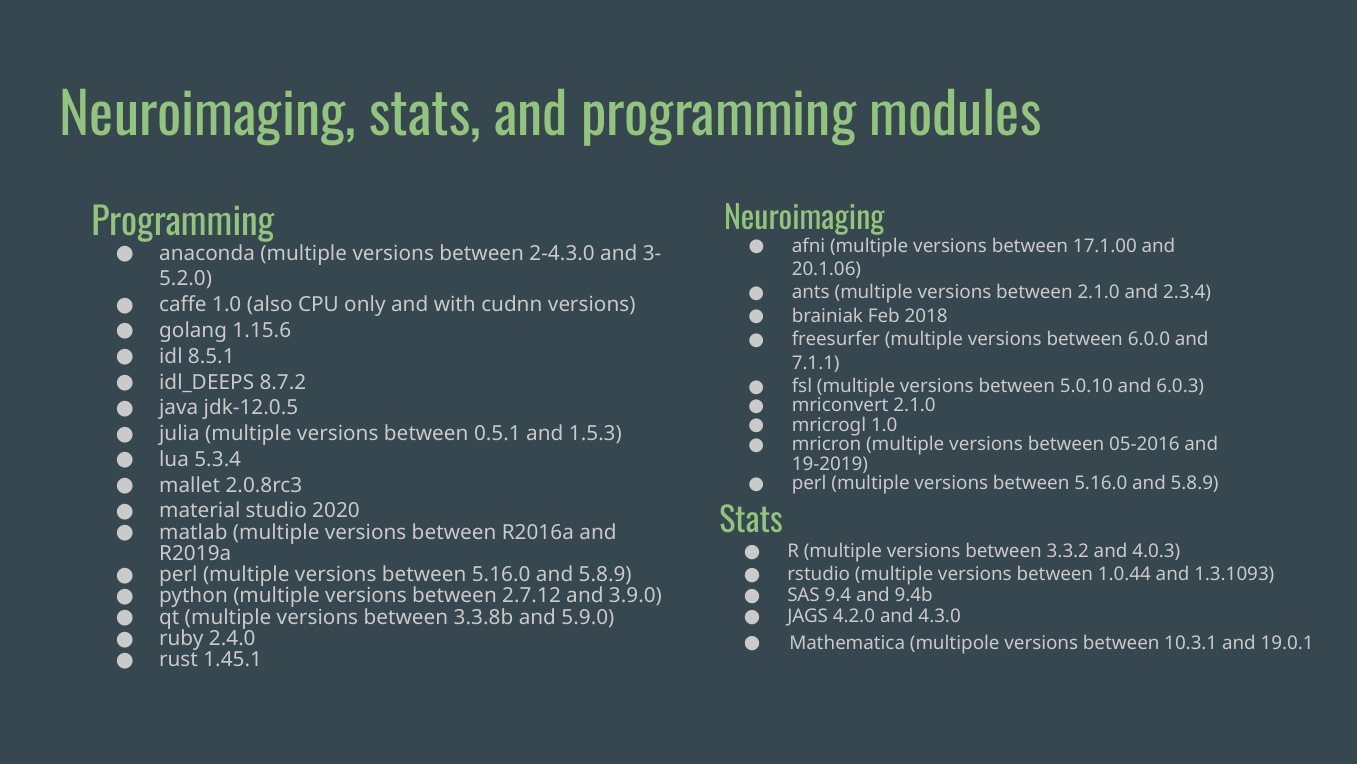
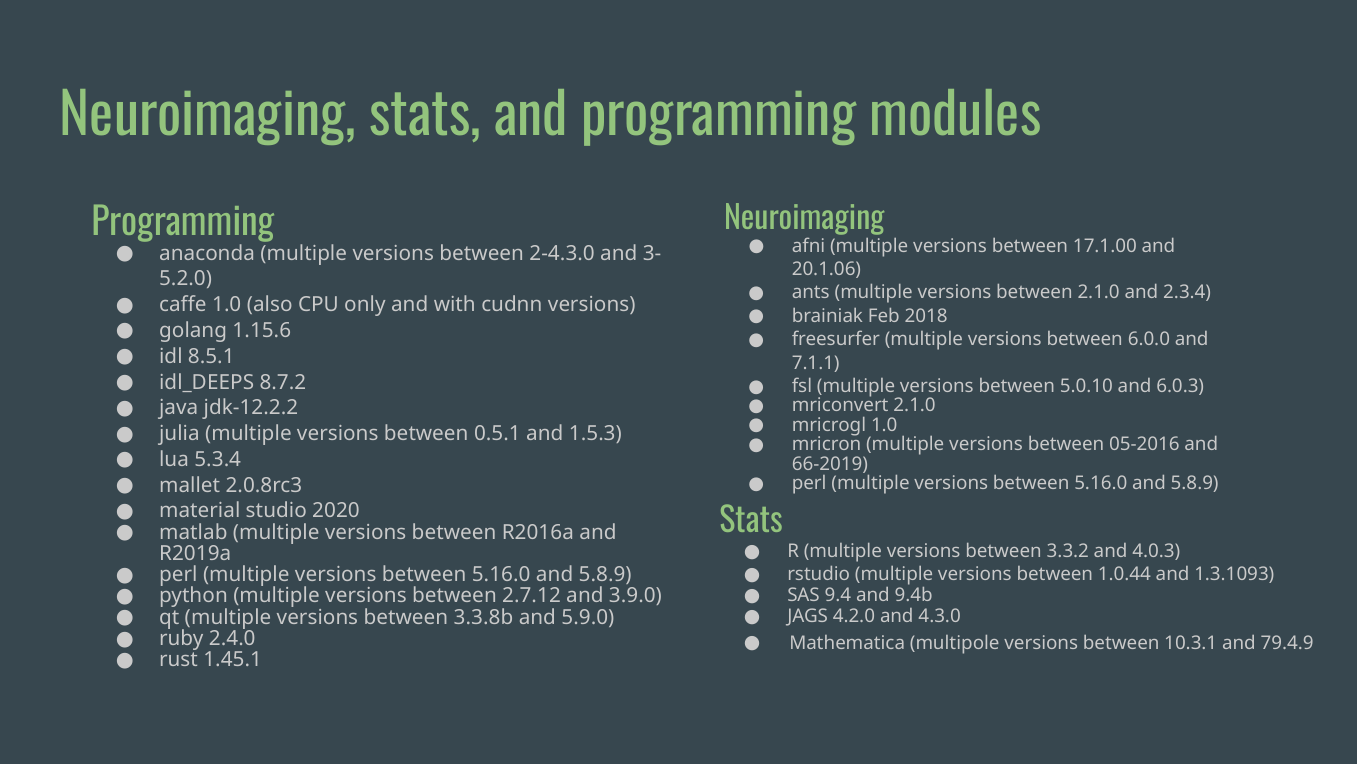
jdk-12.0.5: jdk-12.0.5 -> jdk-12.2.2
19-2019: 19-2019 -> 66-2019
19.0.1: 19.0.1 -> 79.4.9
